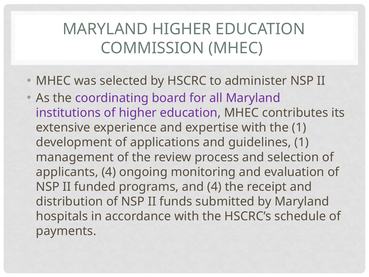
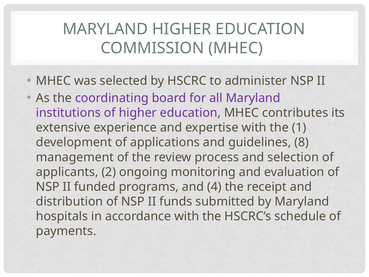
guidelines 1: 1 -> 8
applicants 4: 4 -> 2
